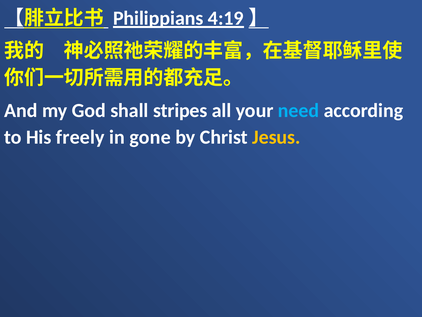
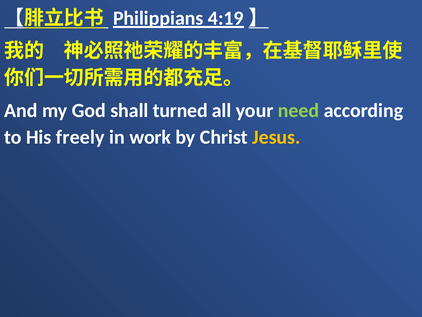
stripes: stripes -> turned
need colour: light blue -> light green
gone: gone -> work
